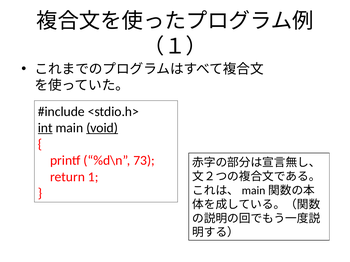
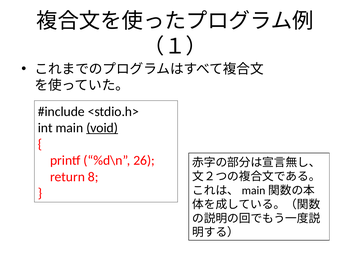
int underline: present -> none
73: 73 -> 26
1: 1 -> 8
